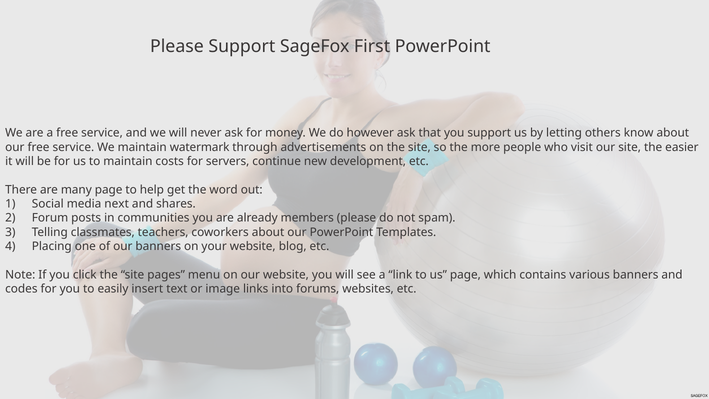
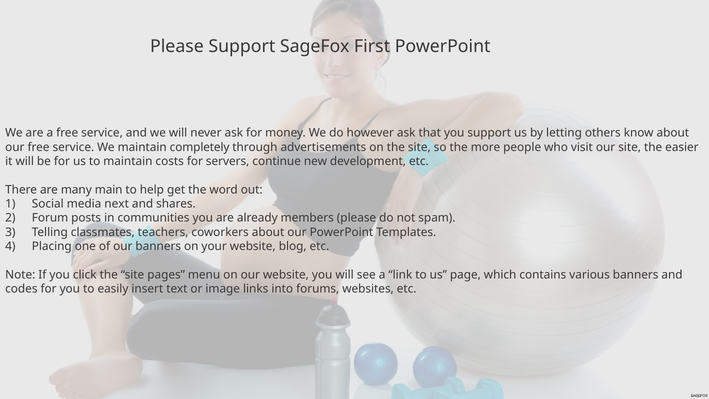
watermark: watermark -> completely
many page: page -> main
